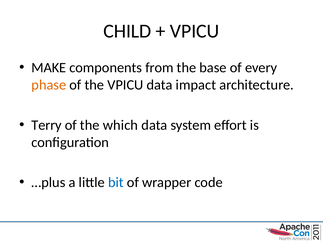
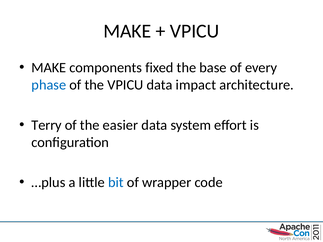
CHILD at (127, 31): CHILD -> MAKE
from: from -> fixed
phase colour: orange -> blue
which: which -> easier
